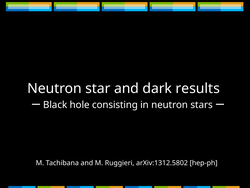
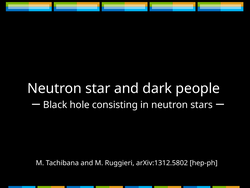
results: results -> people
